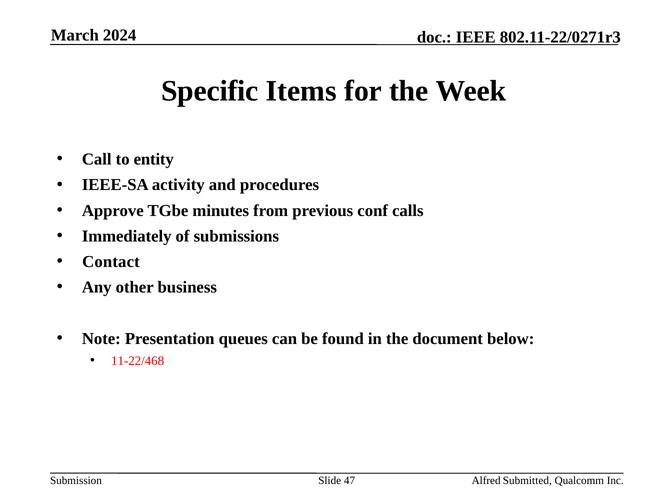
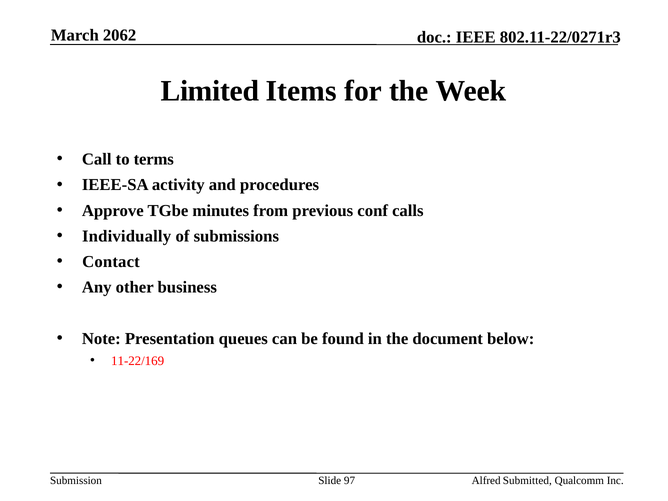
2024: 2024 -> 2062
Specific: Specific -> Limited
entity: entity -> terms
Immediately: Immediately -> Individually
11-22/468: 11-22/468 -> 11-22/169
47: 47 -> 97
